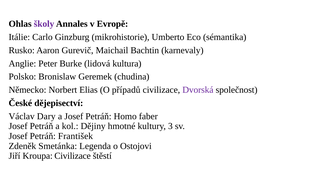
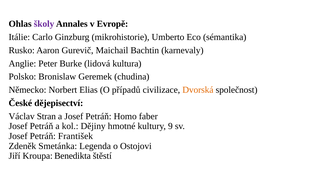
Dvorská colour: purple -> orange
Dary: Dary -> Stran
3: 3 -> 9
Kroupa Civilizace: Civilizace -> Benedikta
